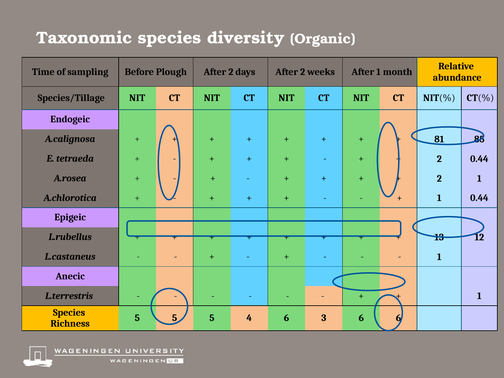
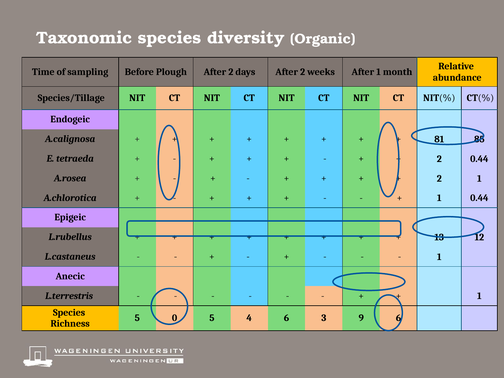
5 at (175, 318): 5 -> 0
3 6: 6 -> 9
